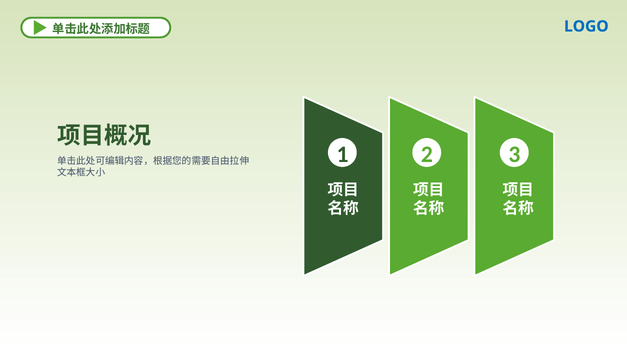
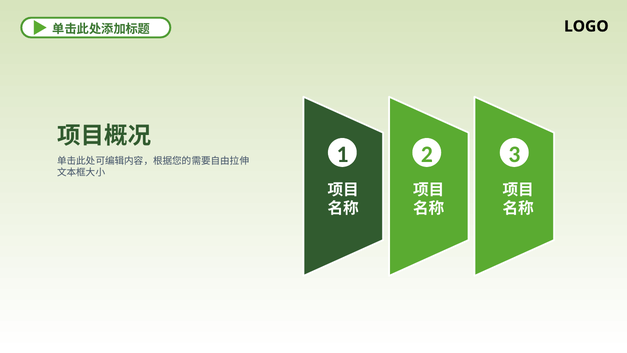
LOGO colour: blue -> black
